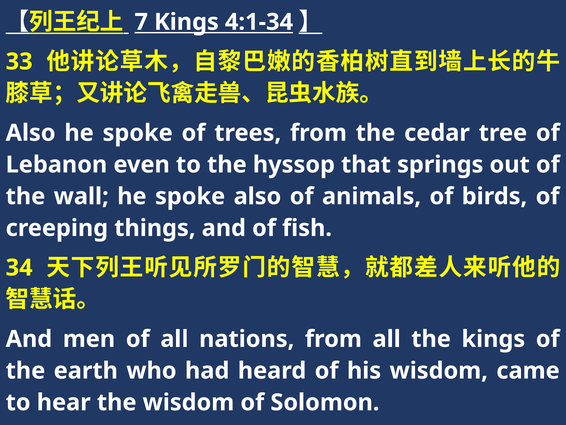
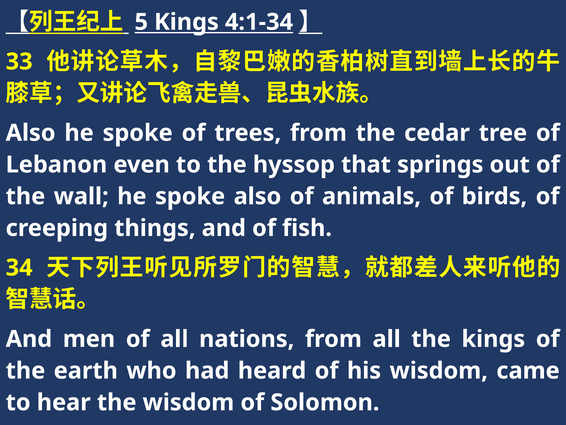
7: 7 -> 5
